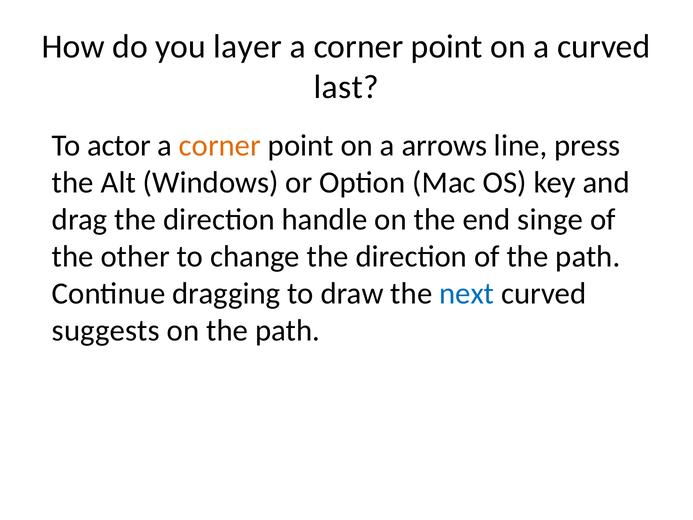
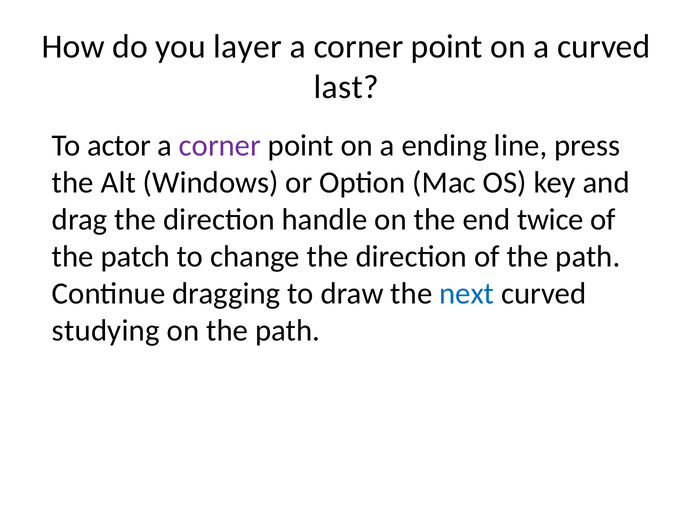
corner at (220, 145) colour: orange -> purple
arrows: arrows -> ending
singe: singe -> twice
other: other -> patch
suggests: suggests -> studying
